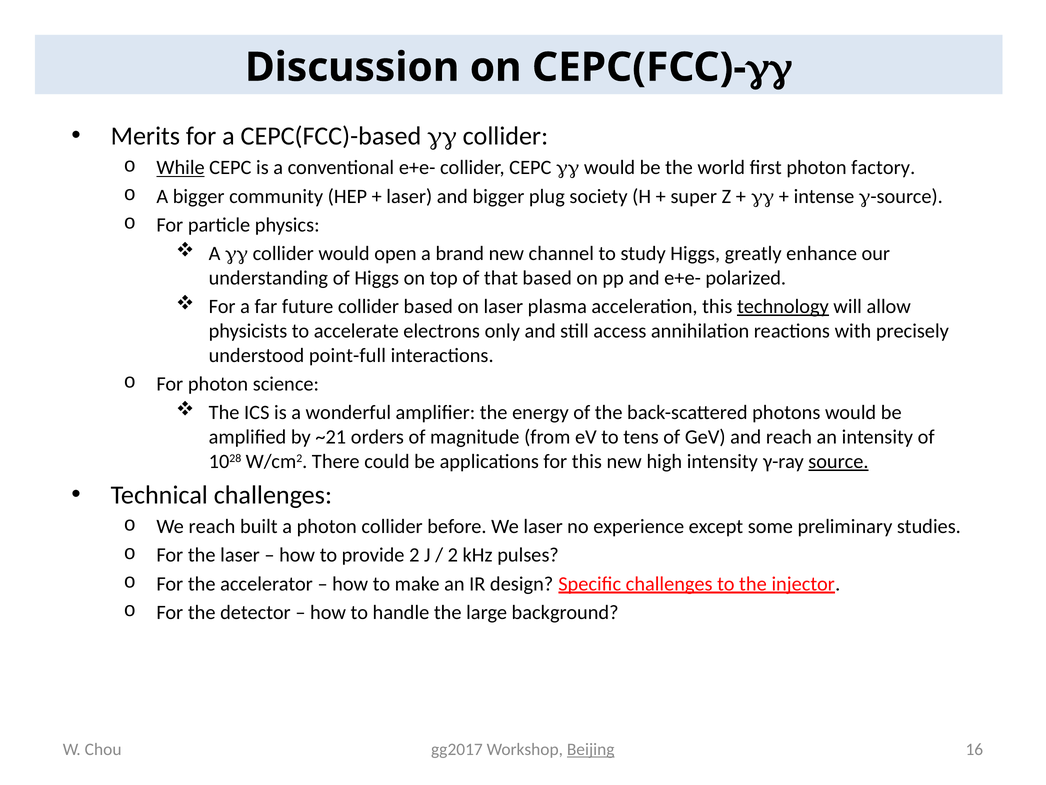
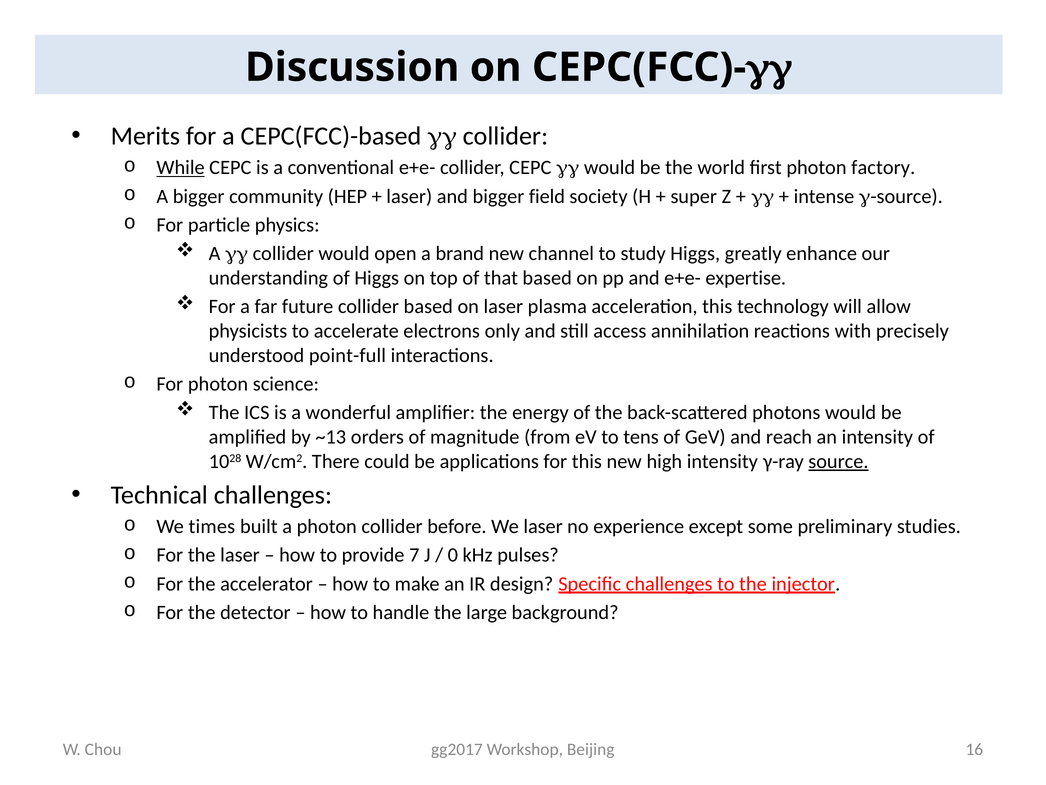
plug: plug -> field
polarized: polarized -> expertise
technology underline: present -> none
~21: ~21 -> ~13
We reach: reach -> times
provide 2: 2 -> 7
2 at (453, 555): 2 -> 0
Beijing underline: present -> none
